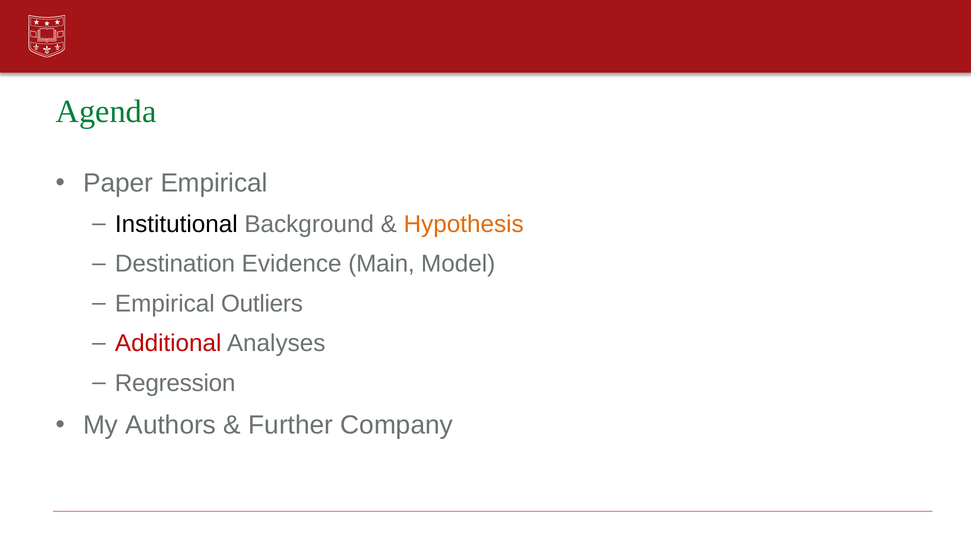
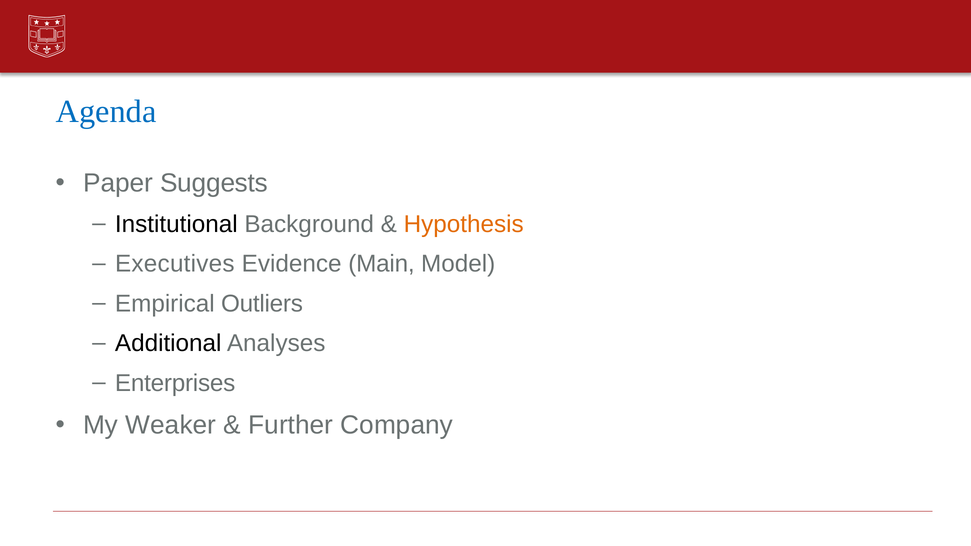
Agenda colour: green -> blue
Paper Empirical: Empirical -> Suggests
Destination: Destination -> Executives
Additional colour: red -> black
Regression: Regression -> Enterprises
Authors: Authors -> Weaker
